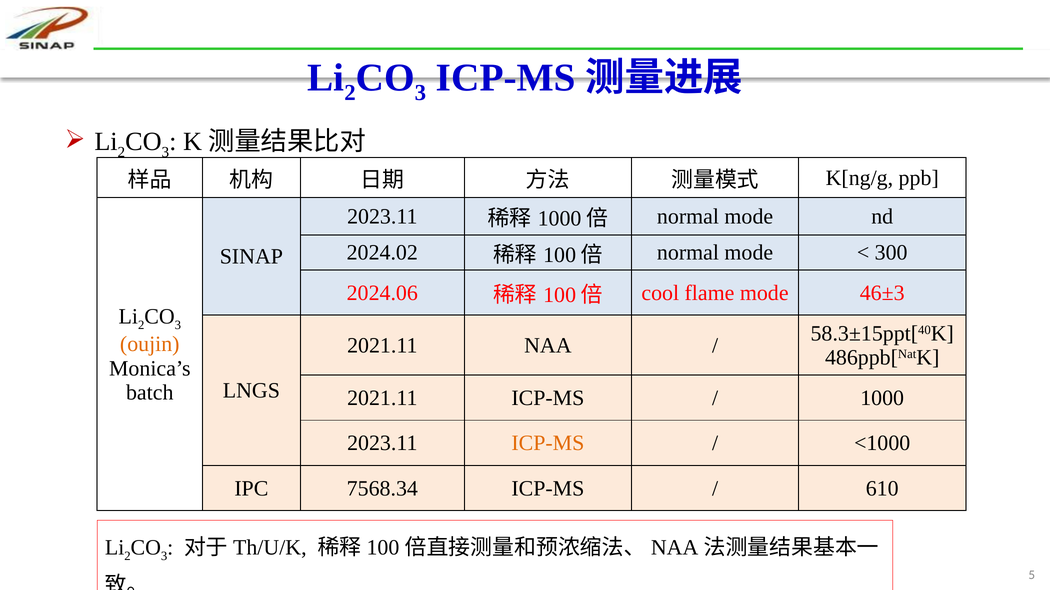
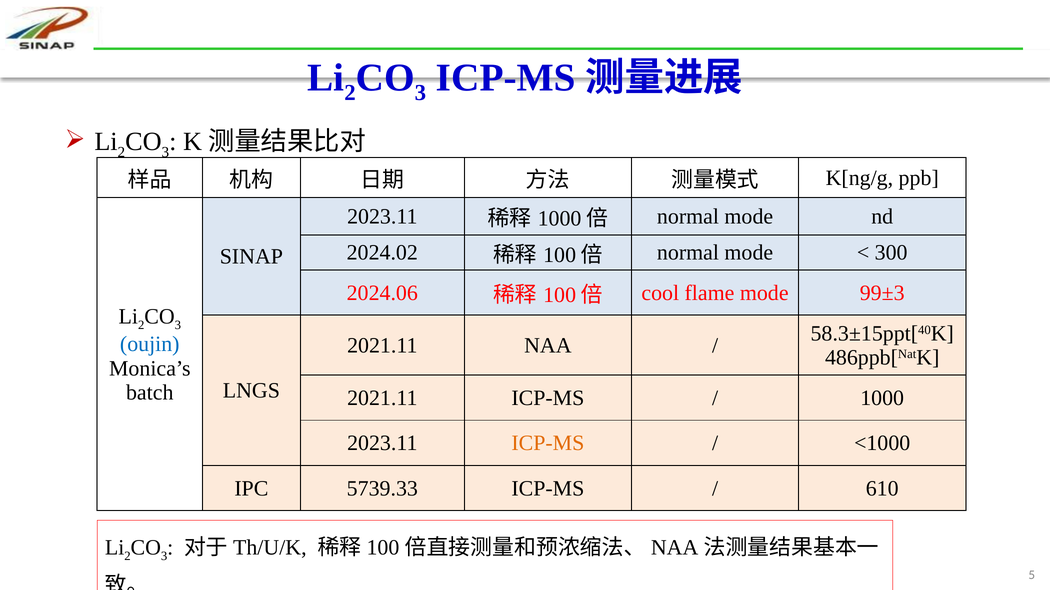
46±3: 46±3 -> 99±3
oujin colour: orange -> blue
7568.34: 7568.34 -> 5739.33
